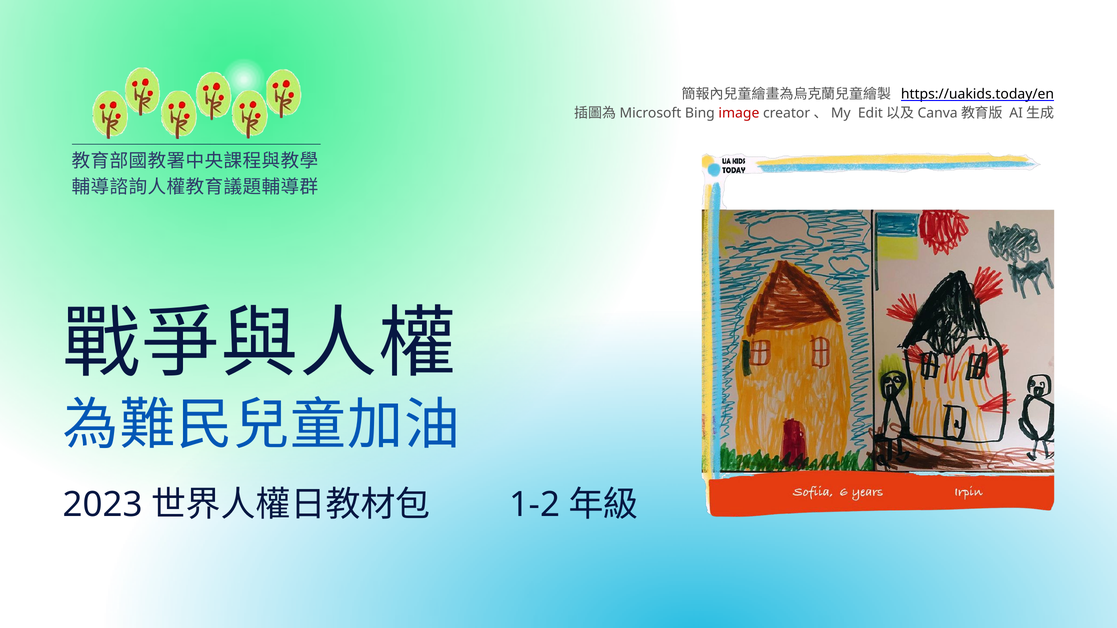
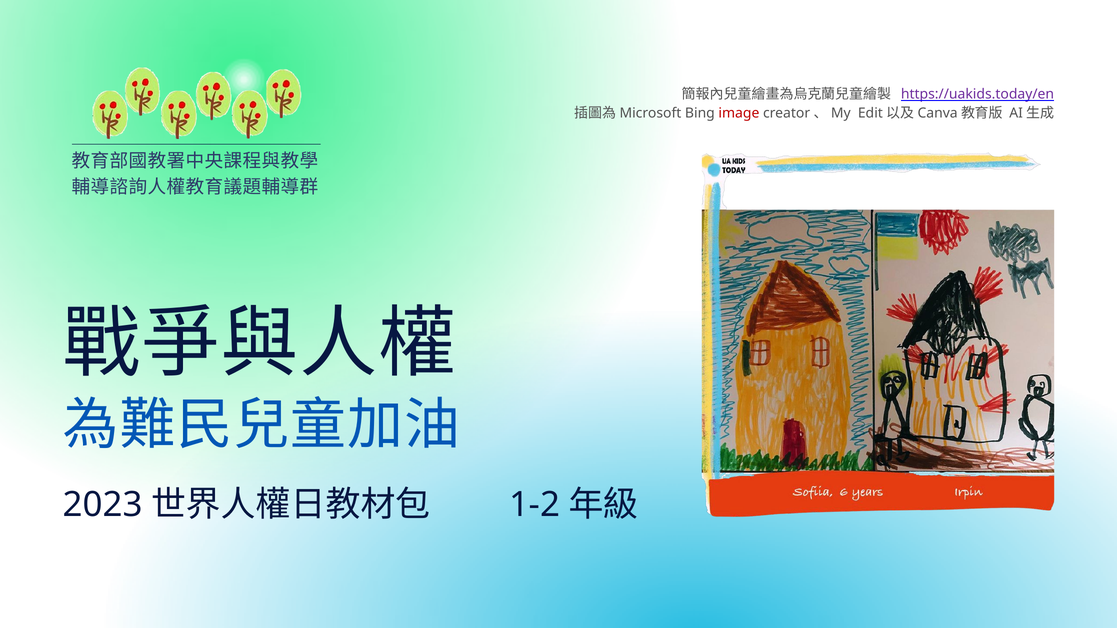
https://uakids.today/en colour: black -> purple
